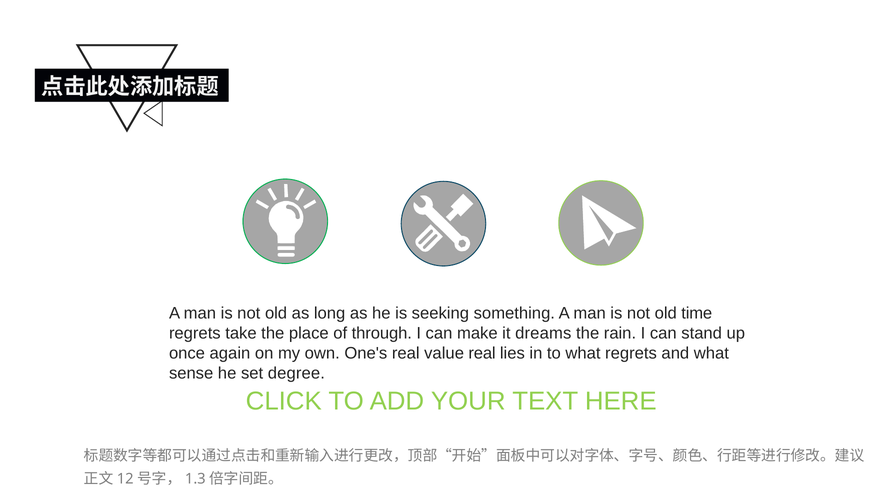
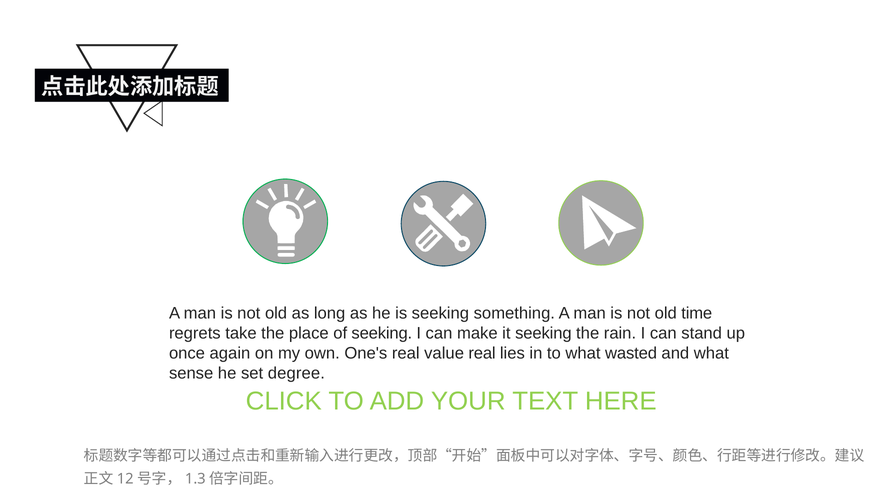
of through: through -> seeking
it dreams: dreams -> seeking
what regrets: regrets -> wasted
